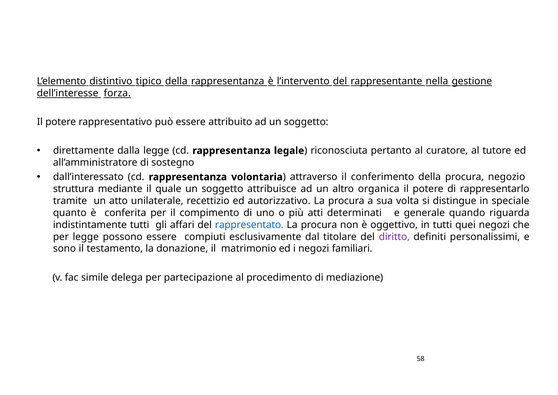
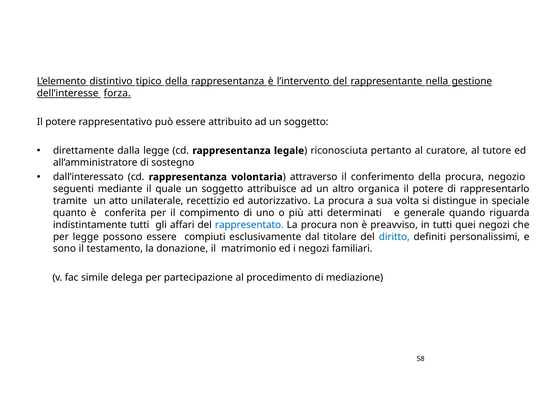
struttura: struttura -> seguenti
oggettivo: oggettivo -> preavviso
diritto colour: purple -> blue
